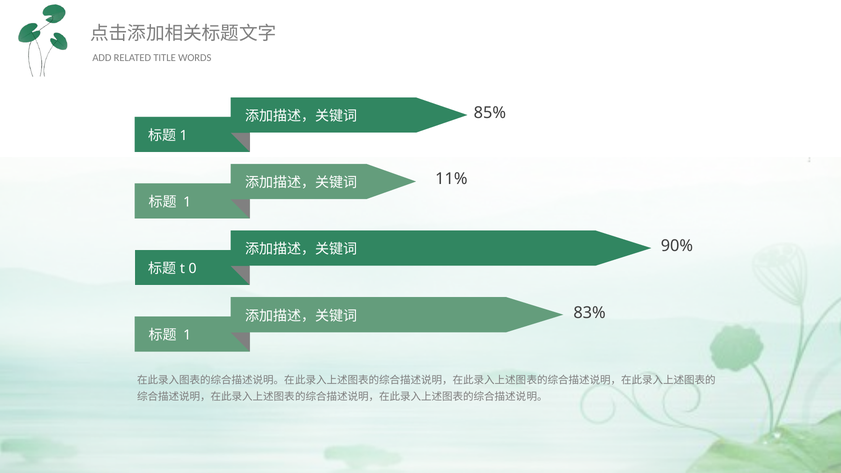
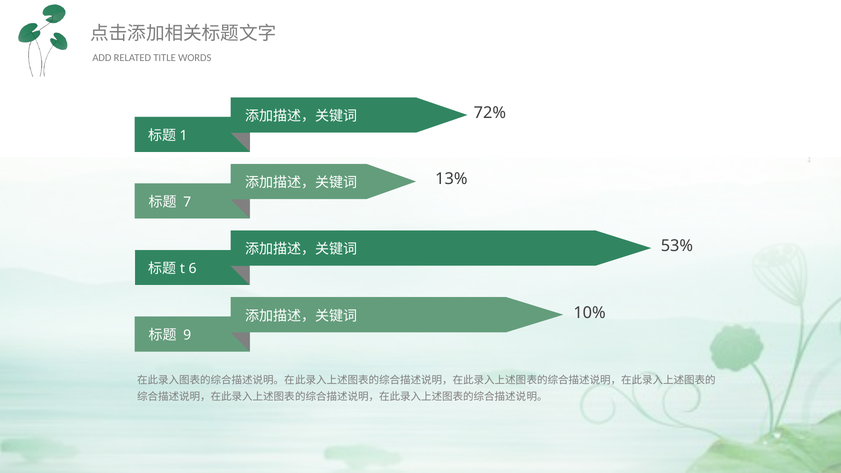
85%: 85% -> 72%
11%: 11% -> 13%
1 at (187, 202): 1 -> 7
90%: 90% -> 53%
0: 0 -> 6
83%: 83% -> 10%
1 at (187, 335): 1 -> 9
